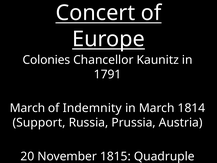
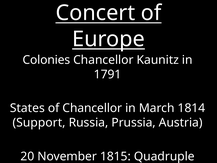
March at (27, 108): March -> States
of Indemnity: Indemnity -> Chancellor
